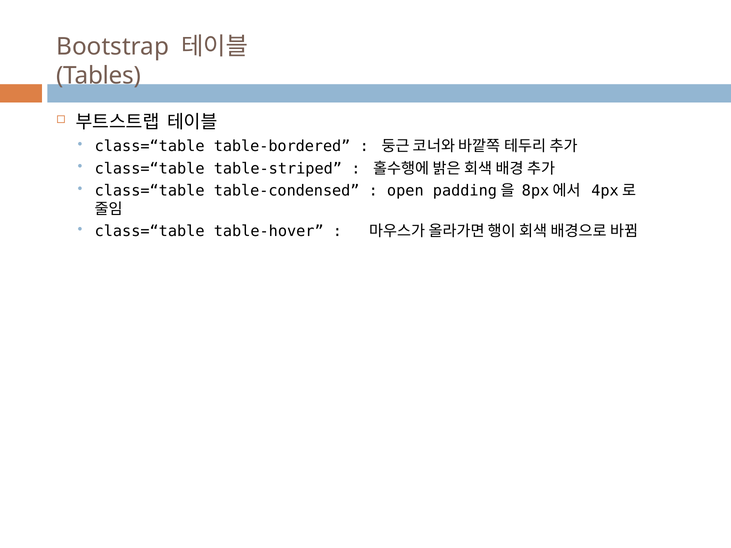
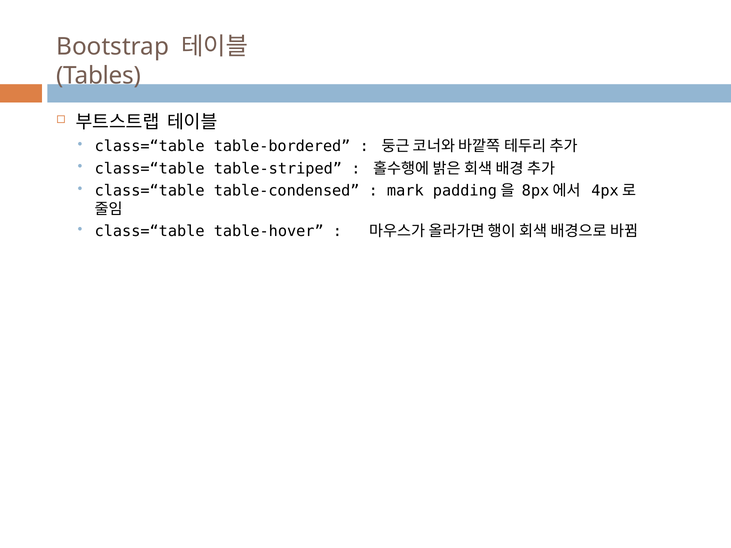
open: open -> mark
